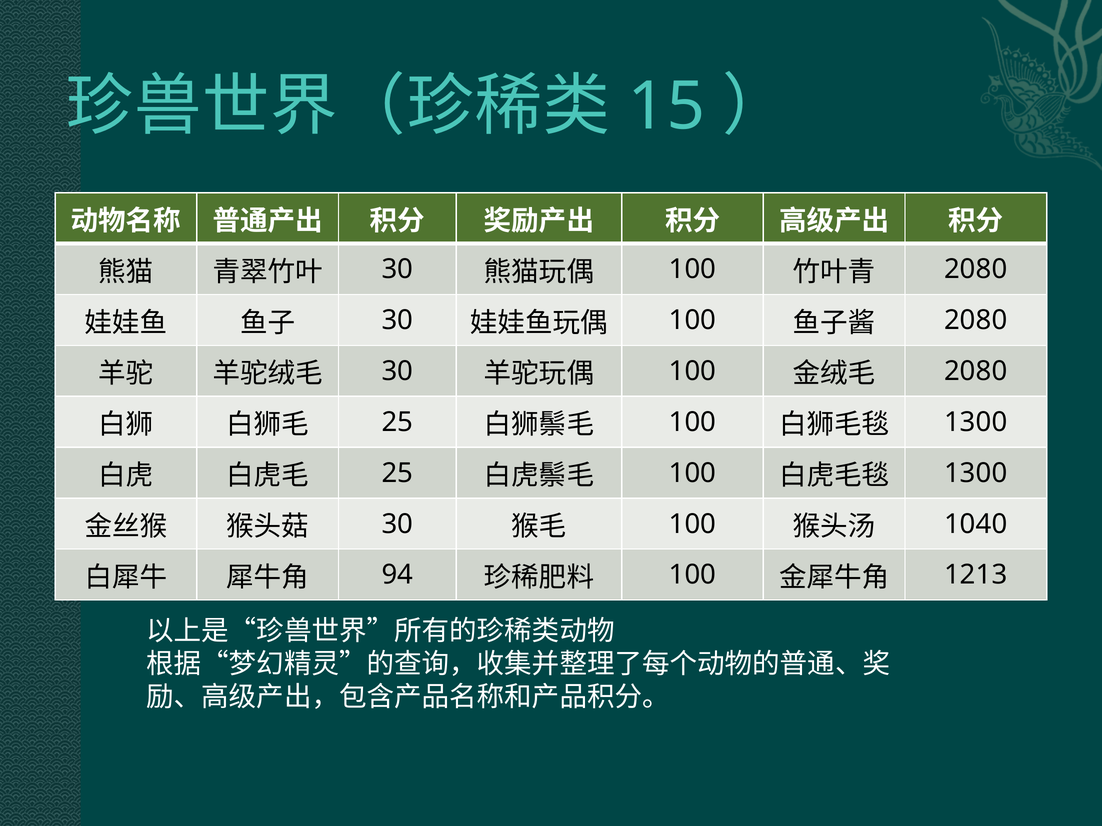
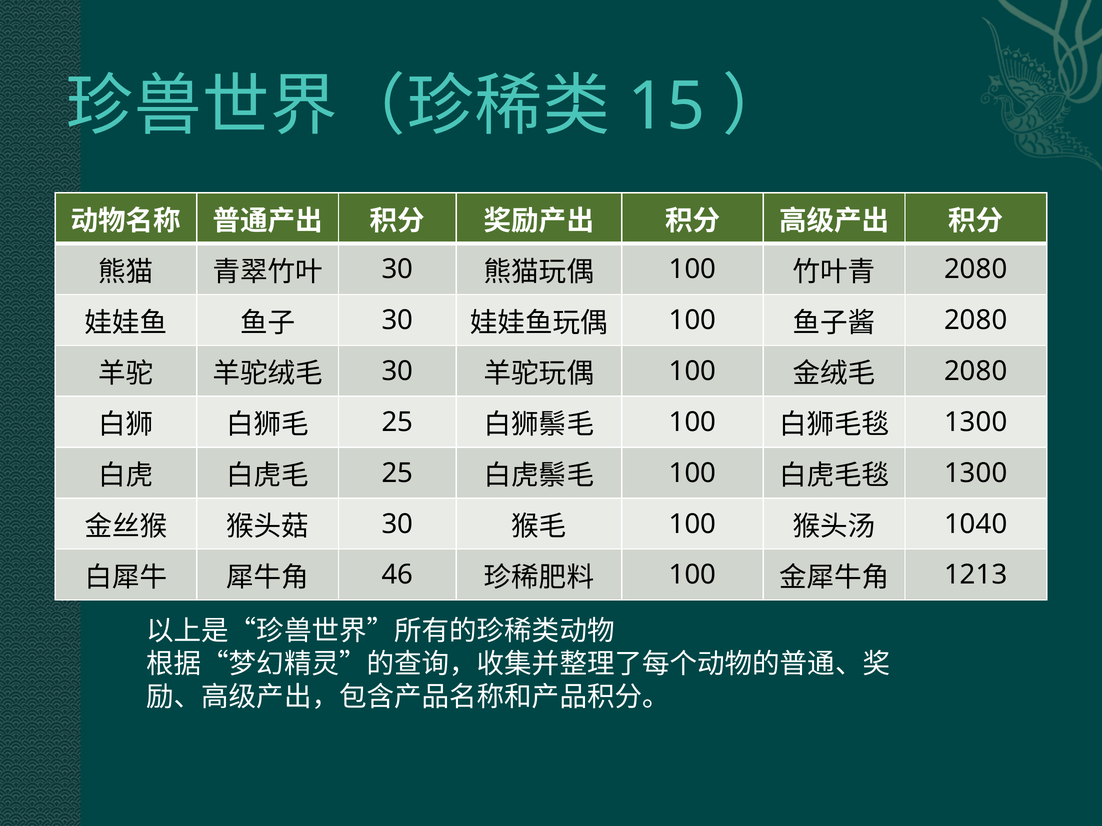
94: 94 -> 46
